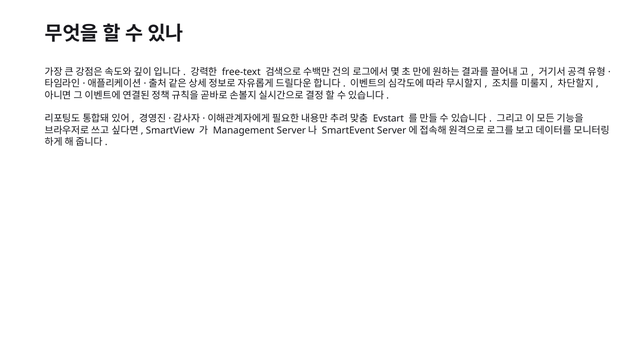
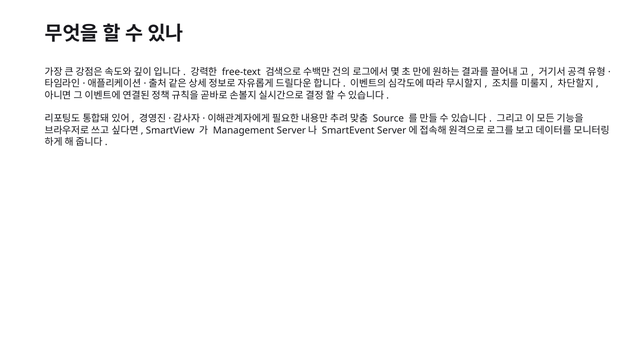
Evstart: Evstart -> Source
